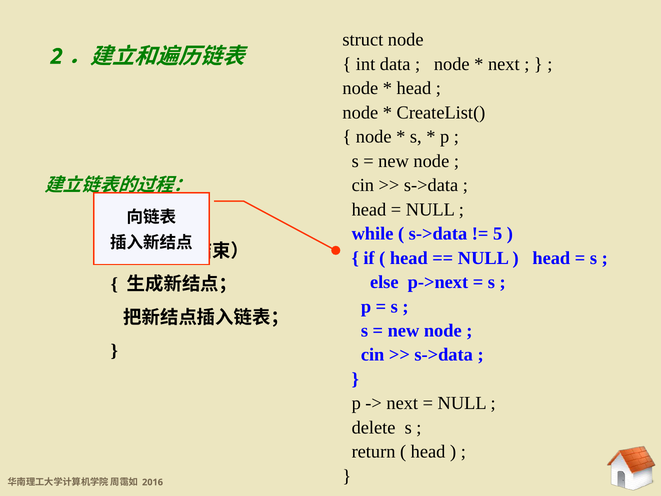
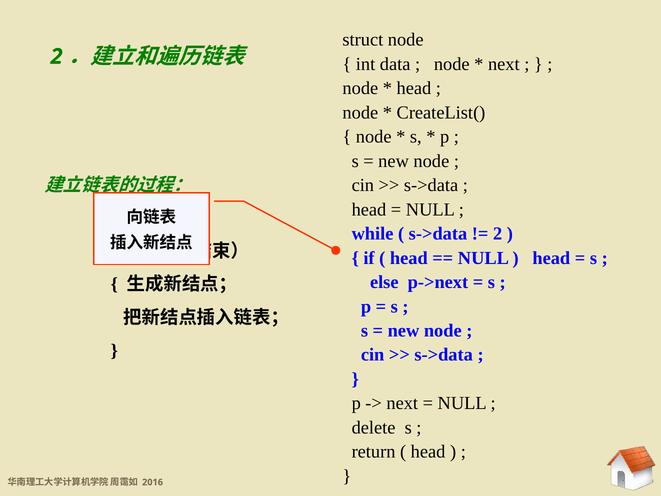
5 at (498, 234): 5 -> 2
